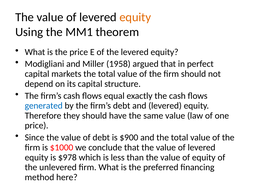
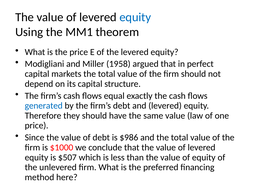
equity at (135, 17) colour: orange -> blue
$900: $900 -> $986
$978: $978 -> $507
